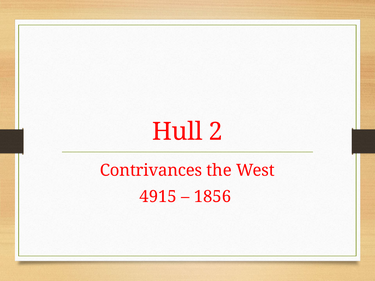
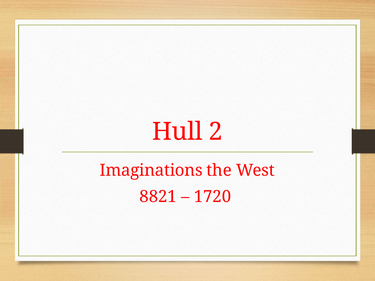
Contrivances: Contrivances -> Imaginations
4915: 4915 -> 8821
1856: 1856 -> 1720
